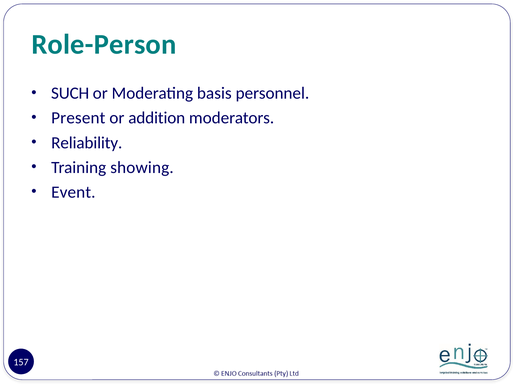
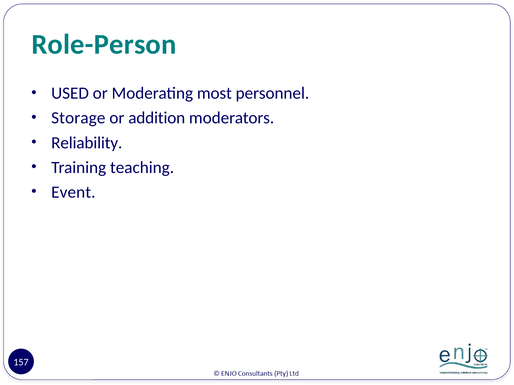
SUCH: SUCH -> USED
basis: basis -> most
Present: Present -> Storage
showing: showing -> teaching
